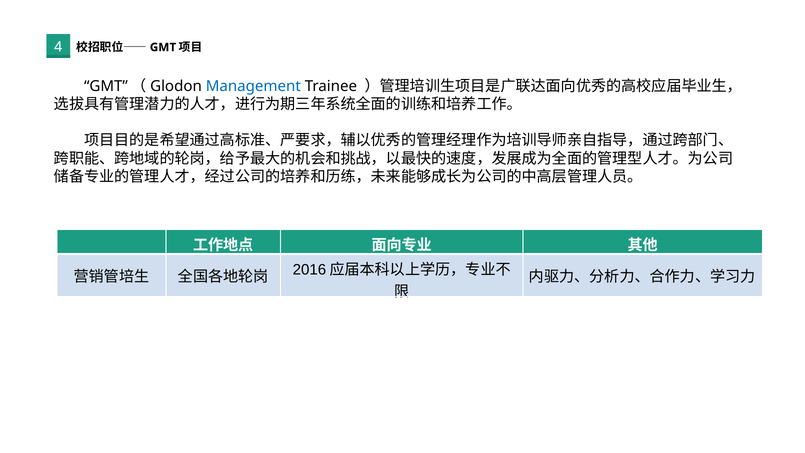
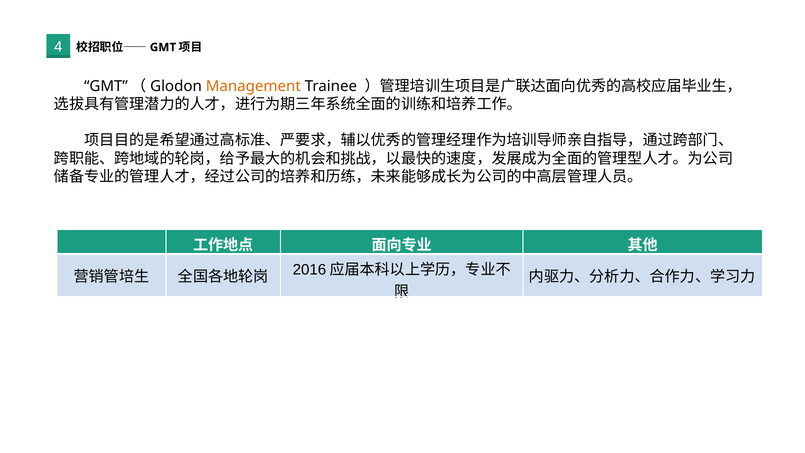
Management colour: blue -> orange
